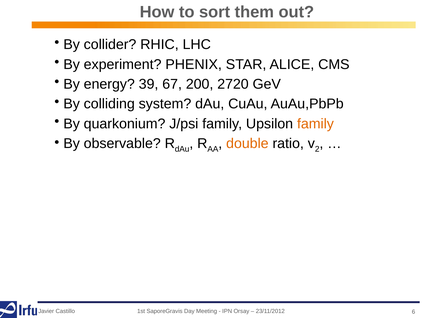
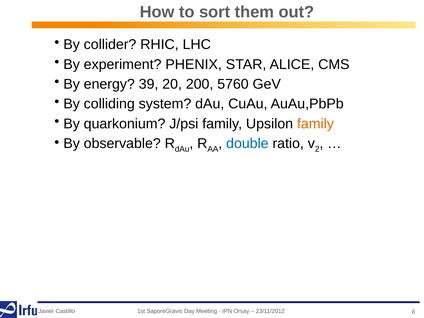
67: 67 -> 20
2720: 2720 -> 5760
double colour: orange -> blue
